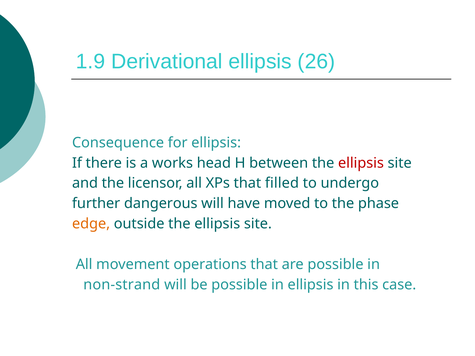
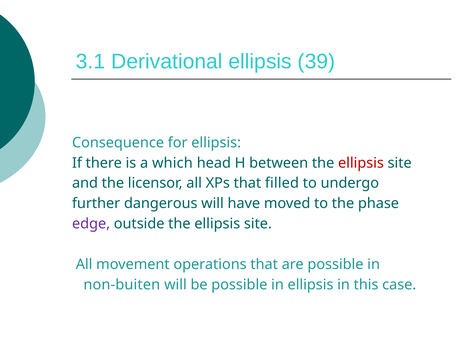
1.9: 1.9 -> 3.1
26: 26 -> 39
works: works -> which
edge colour: orange -> purple
non-strand: non-strand -> non-buiten
